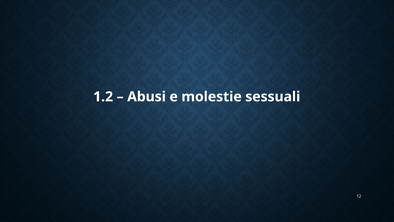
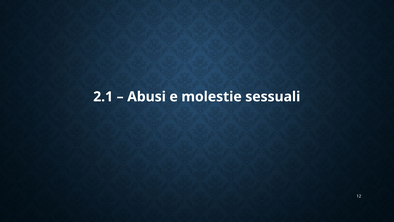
1.2: 1.2 -> 2.1
